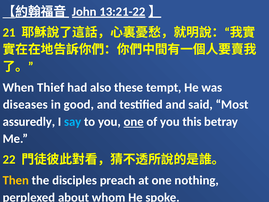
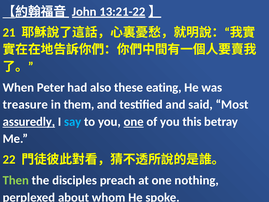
Thief: Thief -> Peter
tempt: tempt -> eating
diseases: diseases -> treasure
good: good -> them
assuredly underline: none -> present
Then colour: yellow -> light green
